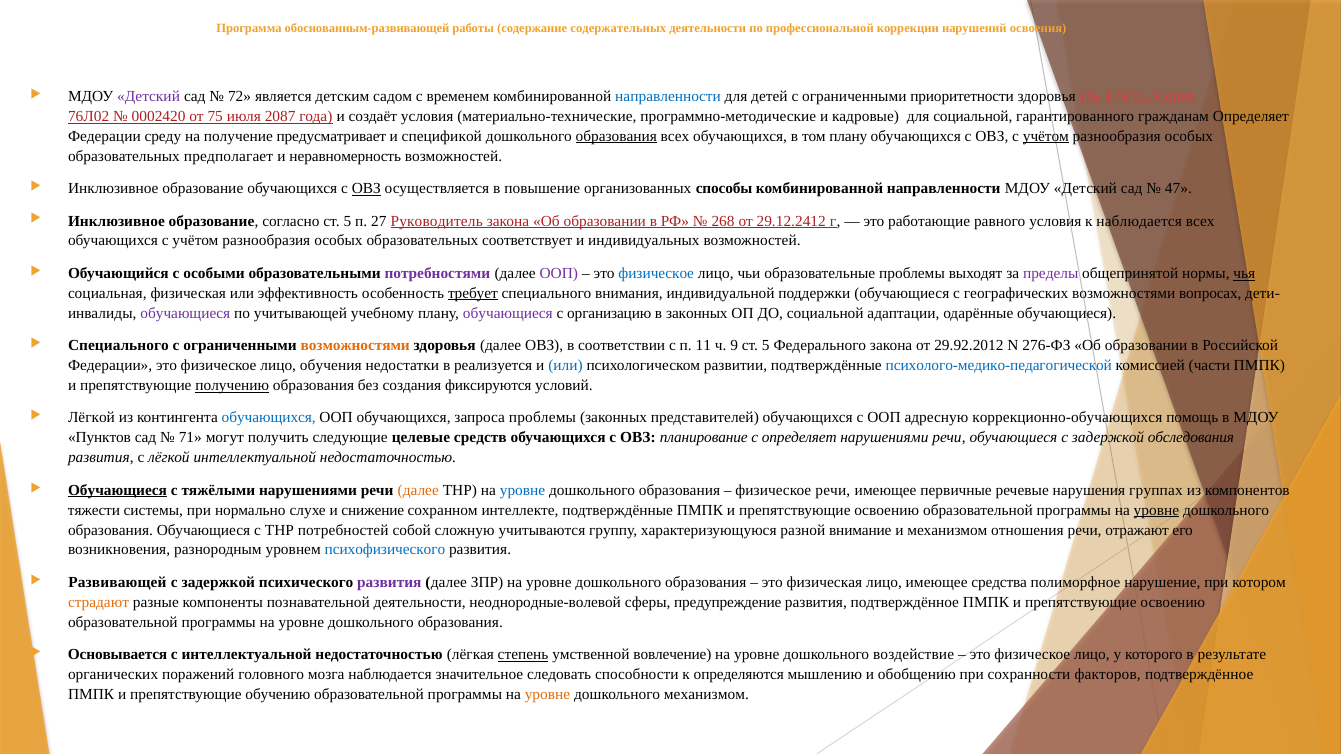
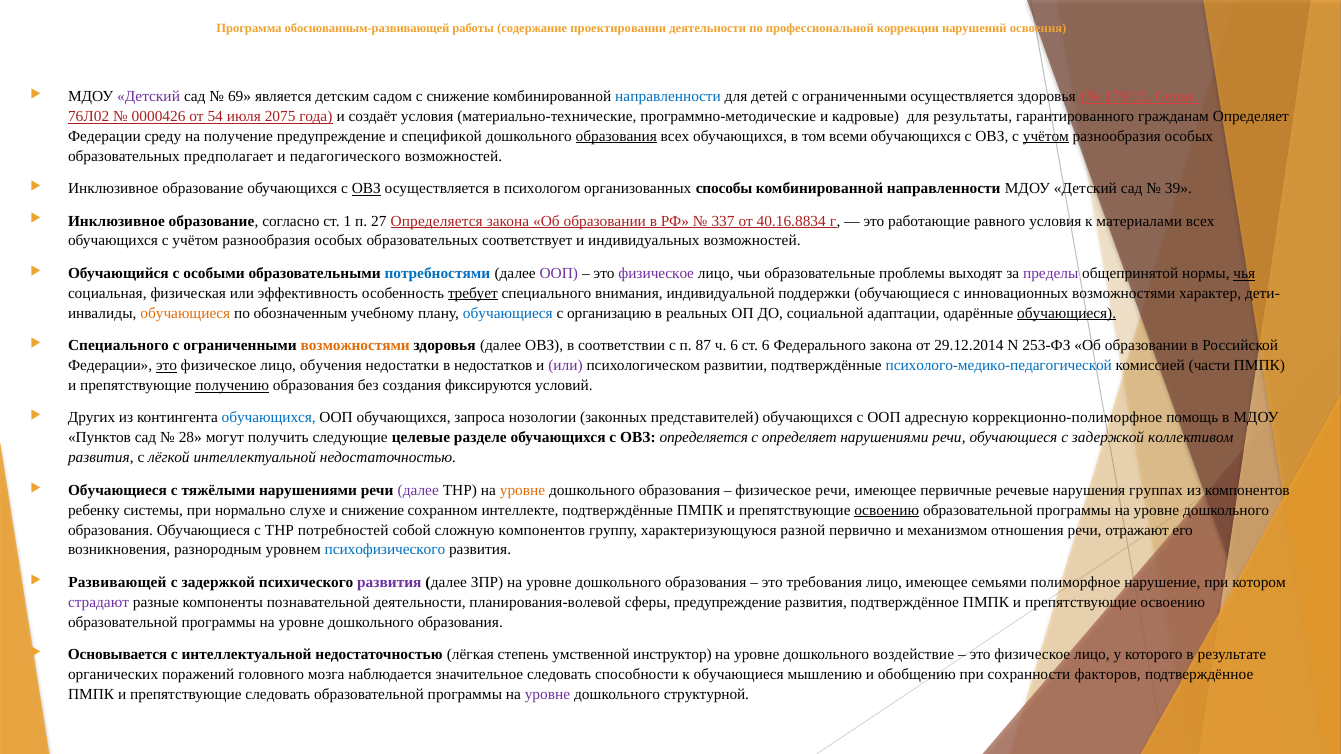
содержательных: содержательных -> проектировании
72: 72 -> 69
с временем: временем -> снижение
ограниченными приоритетности: приоритетности -> осуществляется
0002420: 0002420 -> 0000426
75: 75 -> 54
2087: 2087 -> 2075
для социальной: социальной -> результаты
получение предусматривает: предусматривает -> предупреждение
том плану: плану -> всеми
неравномерность: неравномерность -> педагогического
повышение: повышение -> психологом
47: 47 -> 39
согласно ст 5: 5 -> 1
27 Руководитель: Руководитель -> Определяется
268: 268 -> 337
29.12.2412: 29.12.2412 -> 40.16.8834
к наблюдается: наблюдается -> материалами
потребностями colour: purple -> blue
физическое at (656, 273) colour: blue -> purple
географических: географических -> инновационных
вопросах: вопросах -> характер
обучающиеся at (185, 313) colour: purple -> orange
учитывающей: учитывающей -> обозначенным
обучающиеся at (508, 313) colour: purple -> blue
в законных: законных -> реальных
обучающиеся at (1067, 313) underline: none -> present
11: 11 -> 87
ч 9: 9 -> 6
5 at (766, 346): 5 -> 6
29.92.2012: 29.92.2012 -> 29.12.2014
276-ФЗ: 276-ФЗ -> 253-ФЗ
это at (167, 366) underline: none -> present
реализуется: реализуется -> недостатков
или at (566, 366) colour: blue -> purple
Лёгкой at (91, 418): Лёгкой -> Других
запроса проблемы: проблемы -> нозологии
коррекционно-обучающихся: коррекционно-обучающихся -> коррекционно-полиморфное
71: 71 -> 28
средств: средств -> разделе
ОВЗ планирование: планирование -> определяется
обследования: обследования -> коллективом
Обучающиеся at (117, 490) underline: present -> none
далее at (418, 490) colour: orange -> purple
уровне at (523, 490) colour: blue -> orange
тяжести: тяжести -> ребенку
освоению at (887, 510) underline: none -> present
уровне at (1156, 510) underline: present -> none
сложную учитываются: учитываются -> компонентов
внимание: внимание -> первично
это физическая: физическая -> требования
средства: средства -> семьями
страдают colour: orange -> purple
неоднородные-волевой: неоднородные-волевой -> планирования-волевой
степень underline: present -> none
вовлечение: вовлечение -> инструктор
к определяются: определяются -> обучающиеся
препятствующие обучению: обучению -> следовать
уровне at (547, 695) colour: orange -> purple
дошкольного механизмом: механизмом -> структурной
